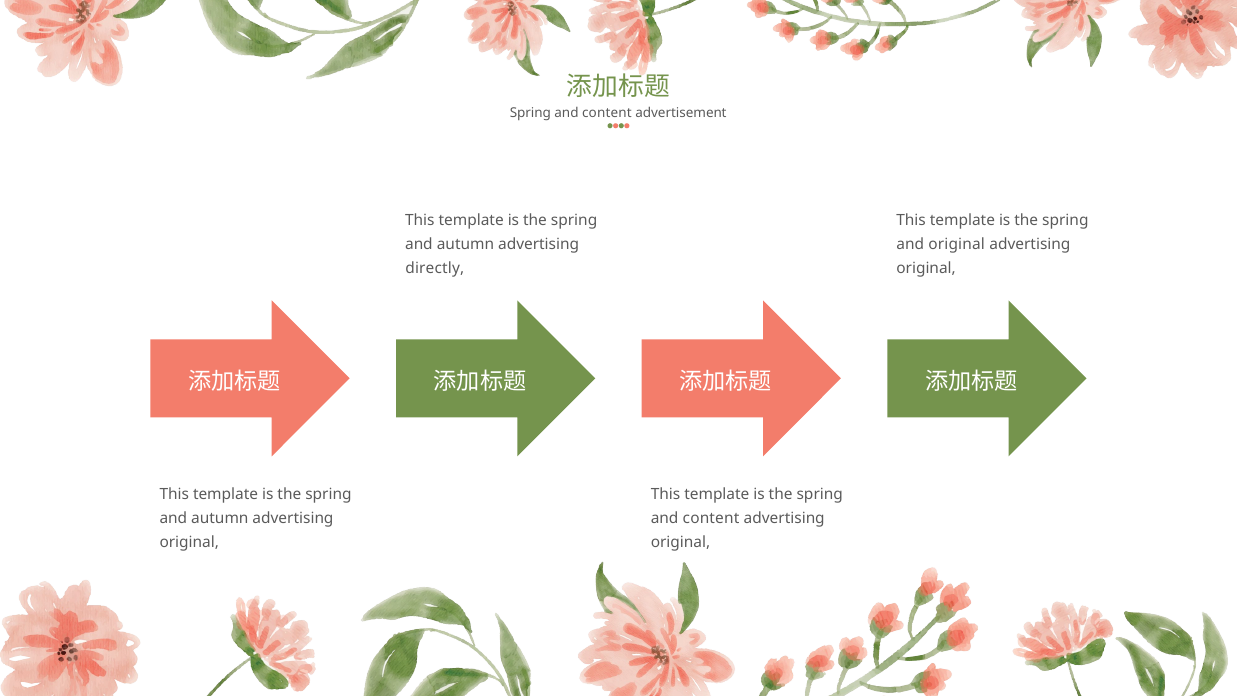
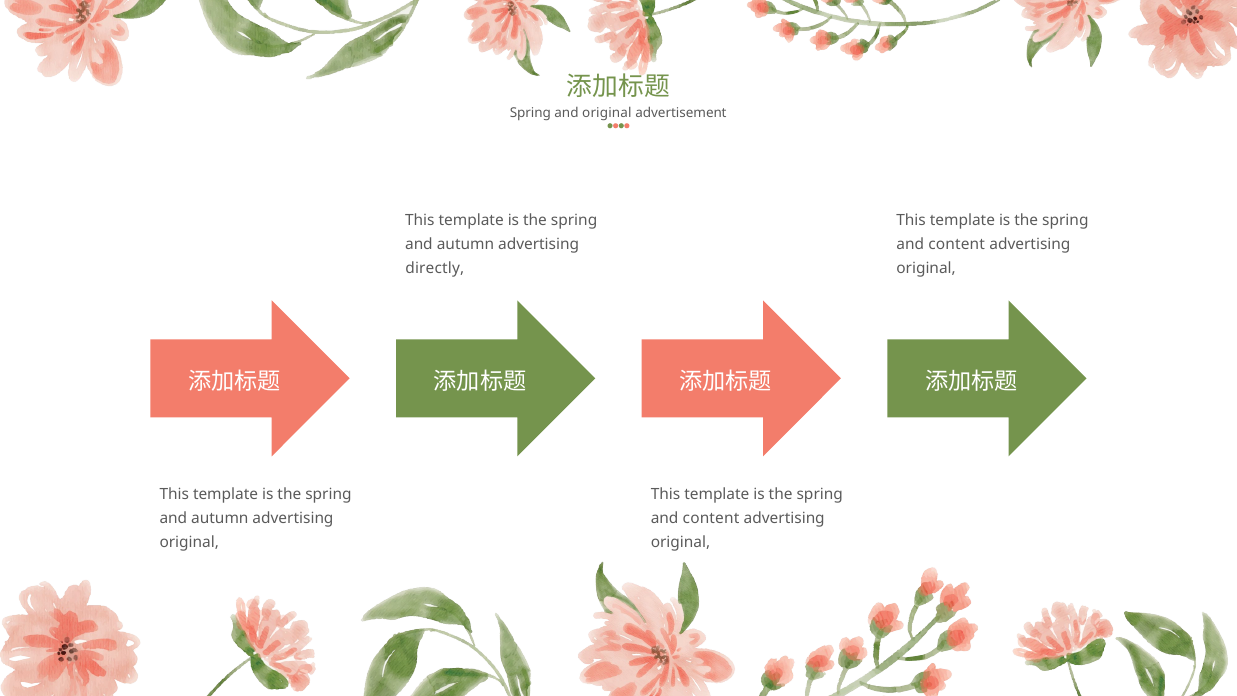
content at (607, 113): content -> original
original at (957, 245): original -> content
